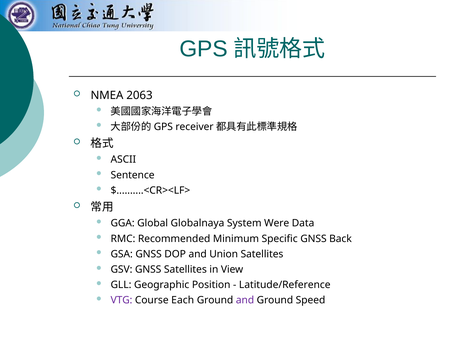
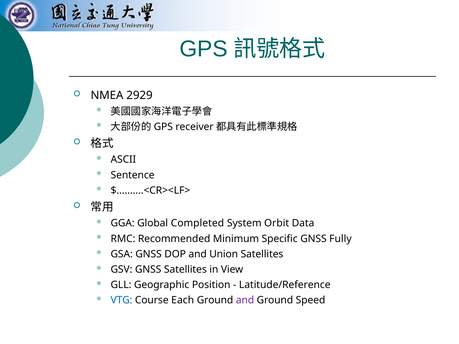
2063: 2063 -> 2929
Globalnaya: Globalnaya -> Completed
Were: Were -> Orbit
Back: Back -> Fully
VTG colour: purple -> blue
